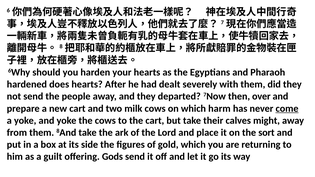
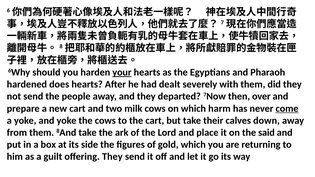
your underline: none -> present
might: might -> down
sort: sort -> said
offering Gods: Gods -> They
